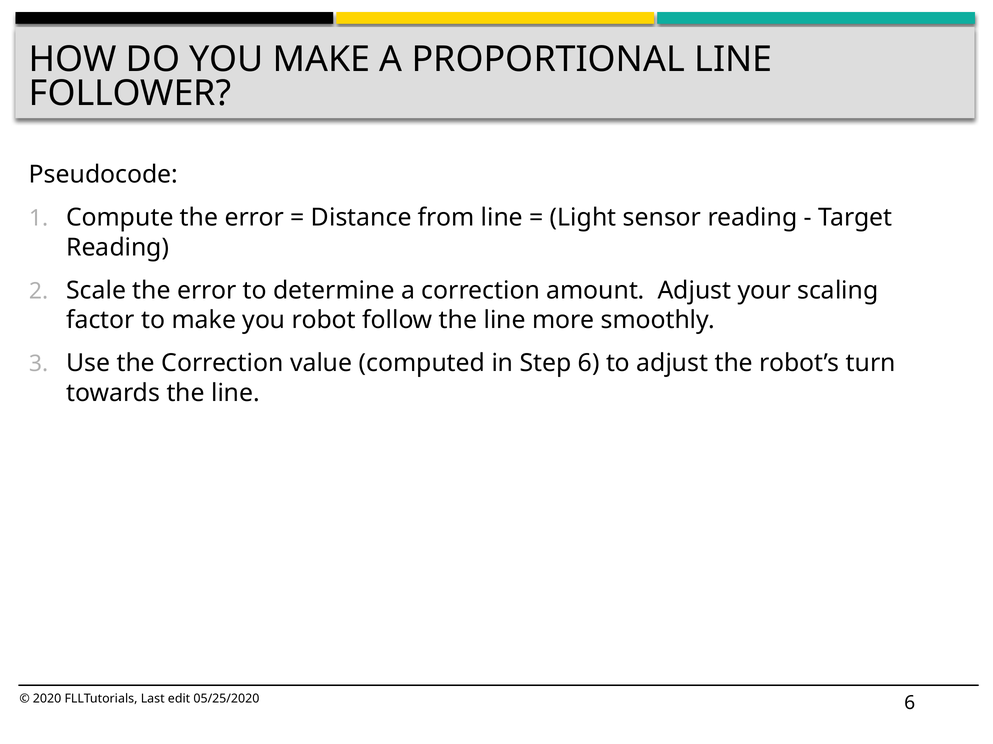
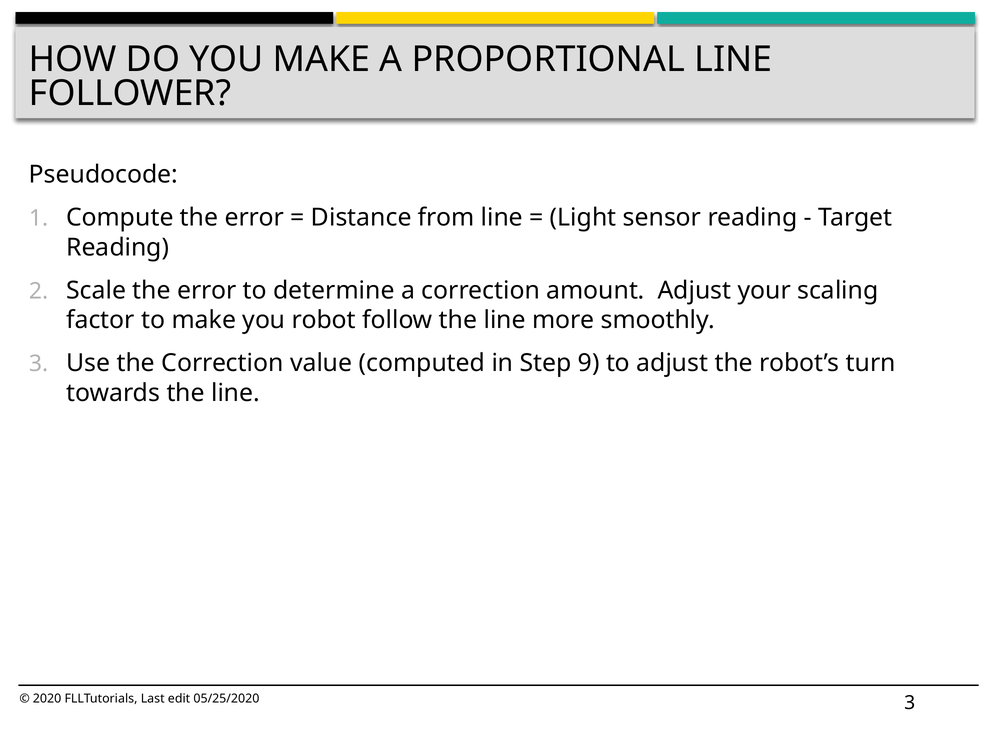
Step 6: 6 -> 9
05/25/2020 6: 6 -> 3
